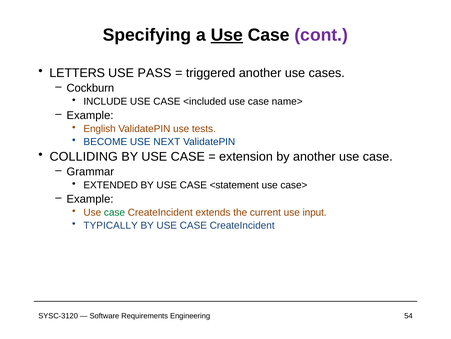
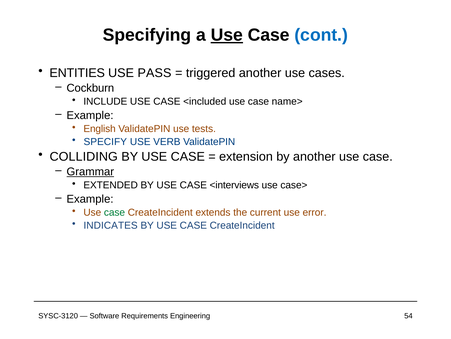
cont colour: purple -> blue
LETTERS: LETTERS -> ENTITIES
BECOME: BECOME -> SPECIFY
NEXT: NEXT -> VERB
Grammar underline: none -> present
<statement: <statement -> <interviews
input: input -> error
TYPICALLY: TYPICALLY -> INDICATES
